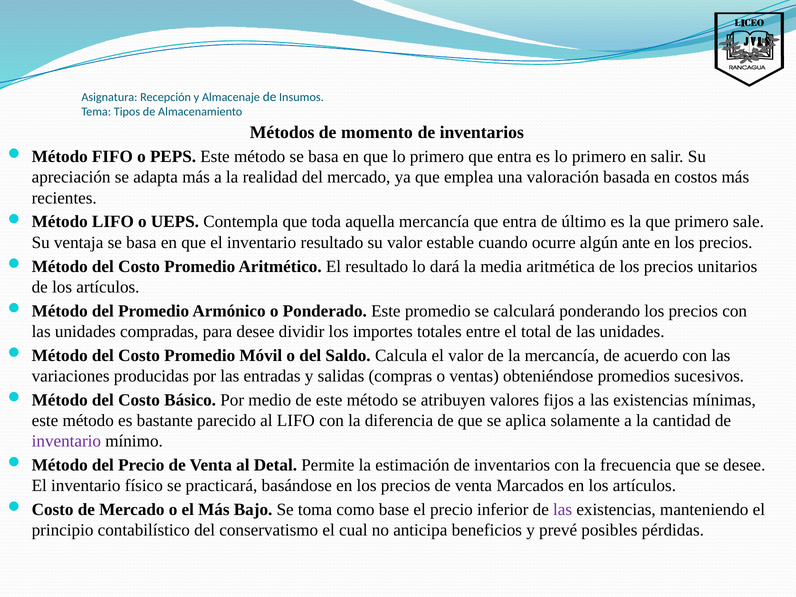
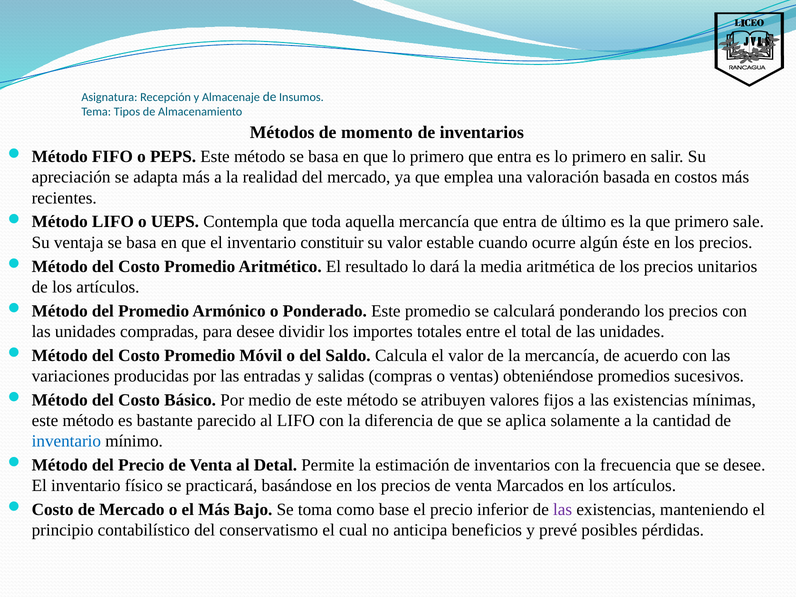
inventario resultado: resultado -> constituir
ante: ante -> éste
inventario at (66, 441) colour: purple -> blue
